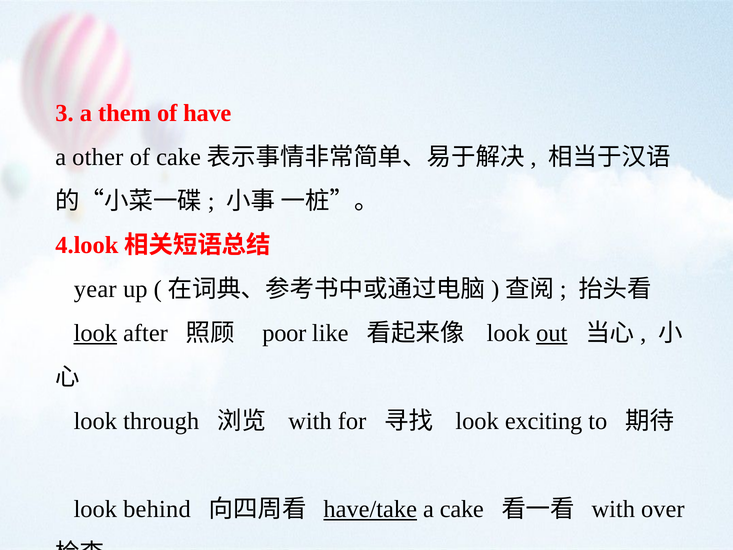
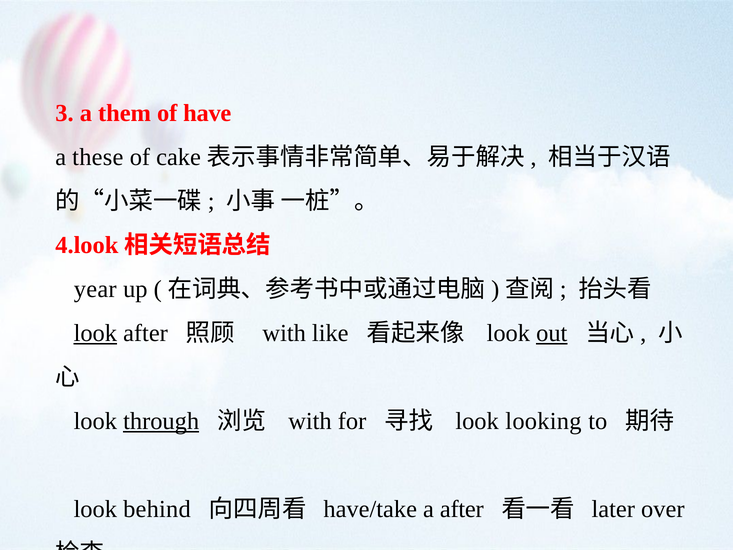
other: other -> these
poor at (284, 333): poor -> with
through underline: none -> present
exciting: exciting -> looking
have/take underline: present -> none
a cake: cake -> after
with at (613, 509): with -> later
